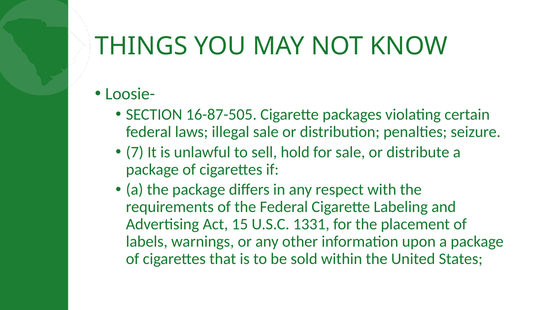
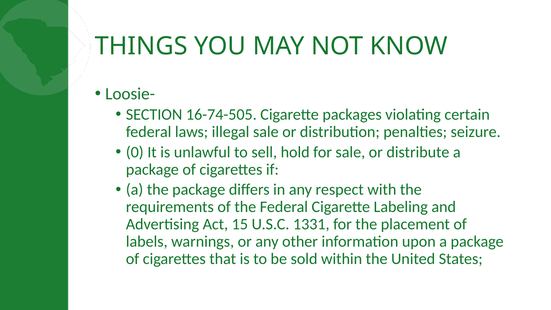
16-87-505: 16-87-505 -> 16-74-505
7: 7 -> 0
